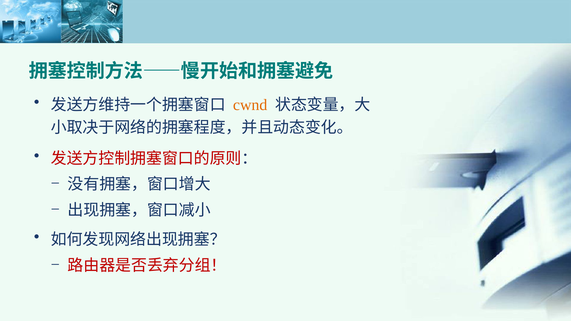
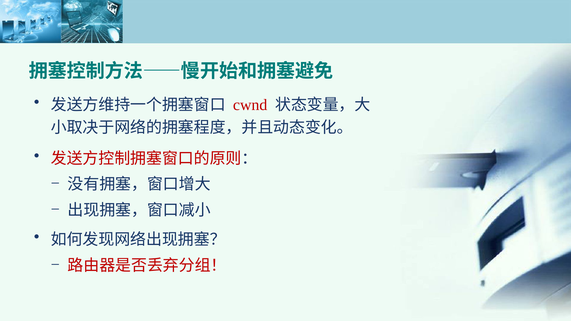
cwnd colour: orange -> red
